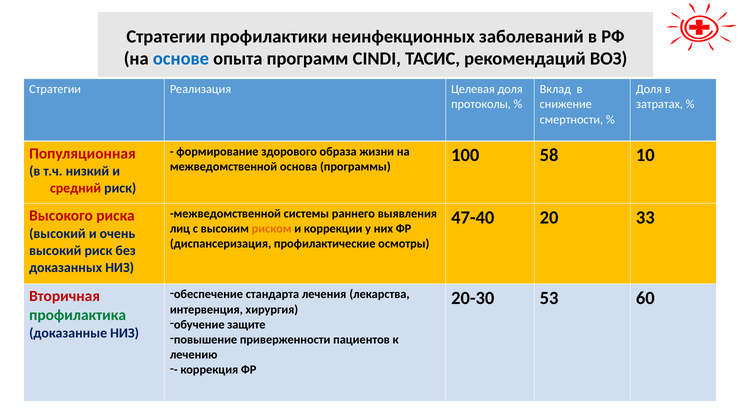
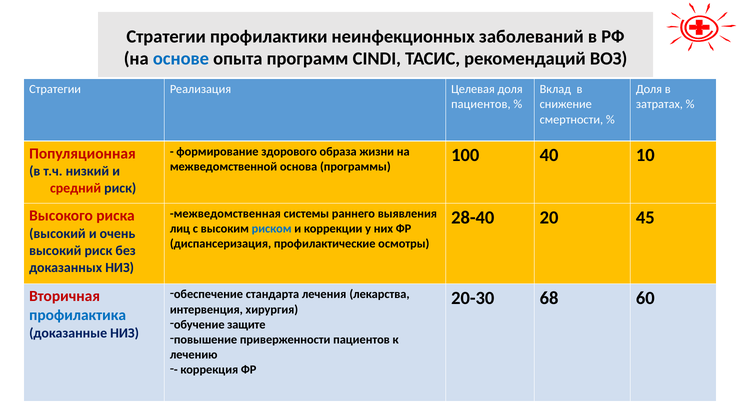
протоколы at (481, 104): протоколы -> пациентов
58: 58 -> 40
межведомственной at (225, 213): межведомственной -> межведомственная
47-40: 47-40 -> 28-40
33: 33 -> 45
риском colour: orange -> blue
53: 53 -> 68
профилактика colour: green -> blue
